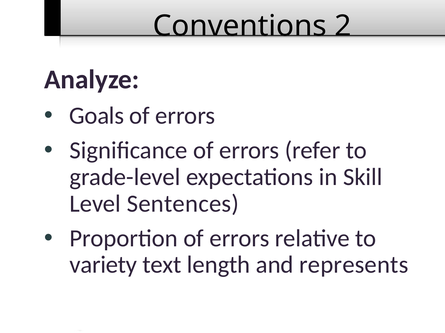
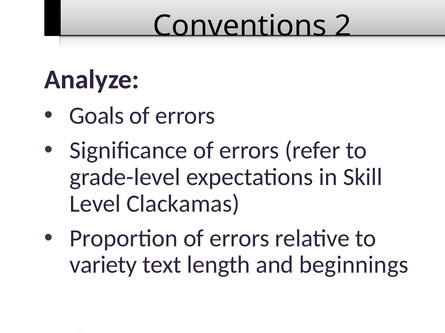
Sentences: Sentences -> Clackamas
represents: represents -> beginnings
